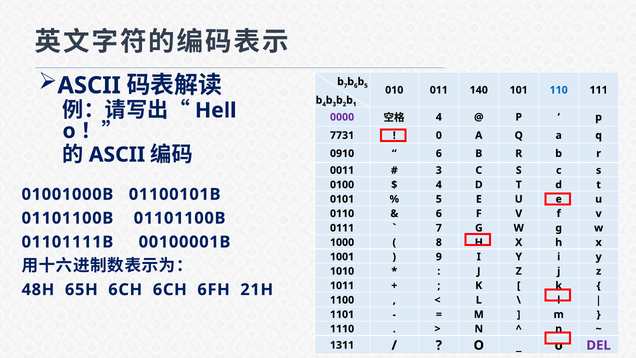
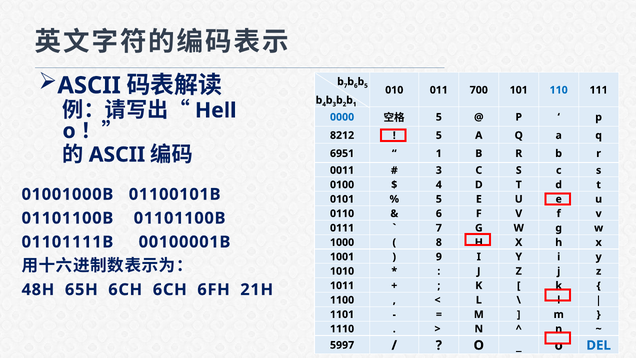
140: 140 -> 700
0000 colour: purple -> blue
4 at (439, 117): 4 -> 5
7731: 7731 -> 8212
0 at (439, 135): 0 -> 5
0910: 0910 -> 6951
6 at (439, 153): 6 -> 1
1311: 1311 -> 5997
DEL colour: purple -> blue
